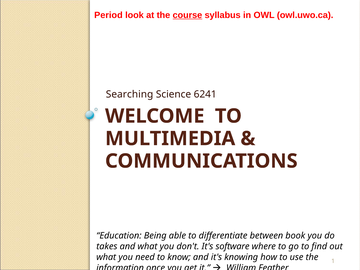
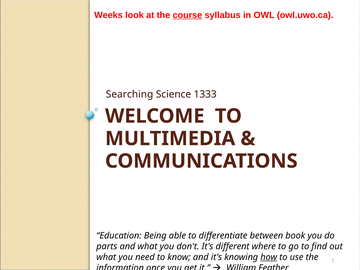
Period: Period -> Weeks
6241: 6241 -> 1333
takes: takes -> parts
software: software -> different
how underline: none -> present
